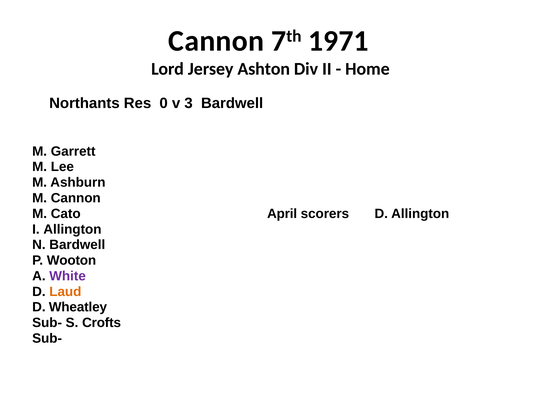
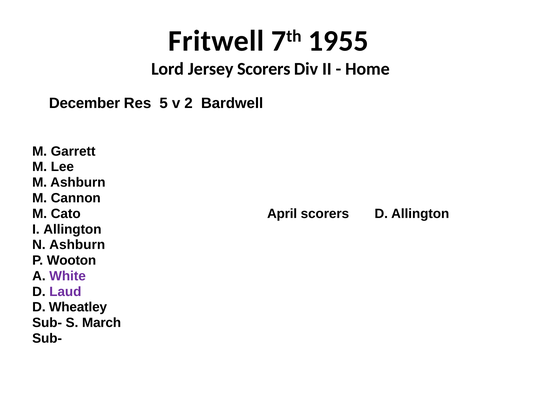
Cannon at (216, 41): Cannon -> Fritwell
1971: 1971 -> 1955
Jersey Ashton: Ashton -> Scorers
Northants: Northants -> December
0: 0 -> 5
3: 3 -> 2
N Bardwell: Bardwell -> Ashburn
Laud colour: orange -> purple
Crofts: Crofts -> March
